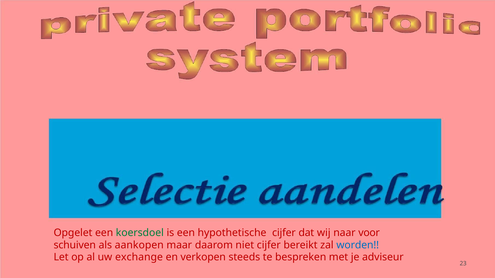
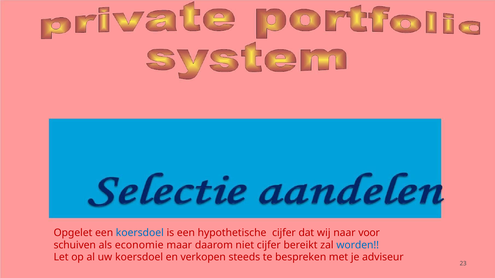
koersdoel at (140, 233) colour: green -> blue
aankopen: aankopen -> economie
uw exchange: exchange -> koersdoel
